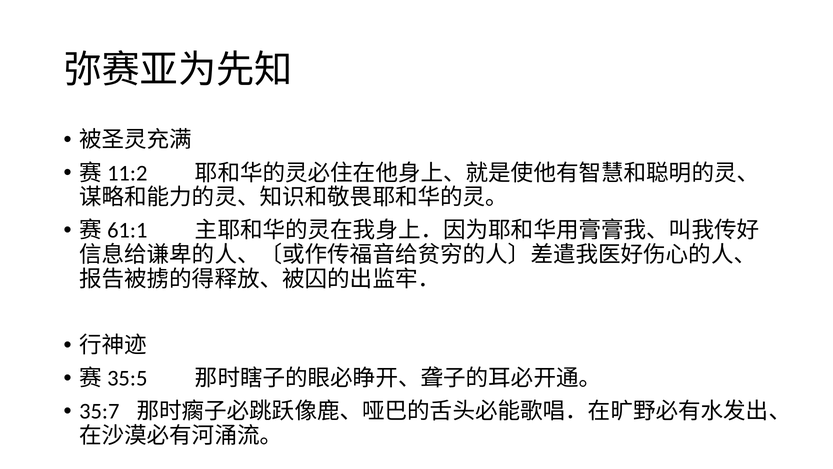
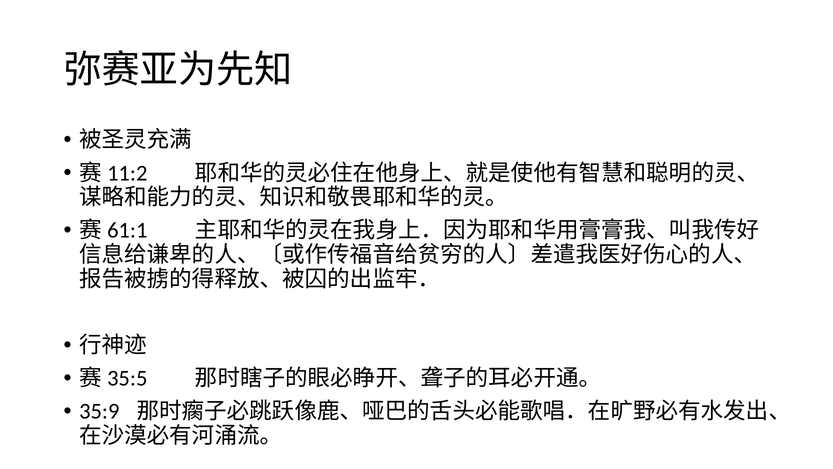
35:7: 35:7 -> 35:9
